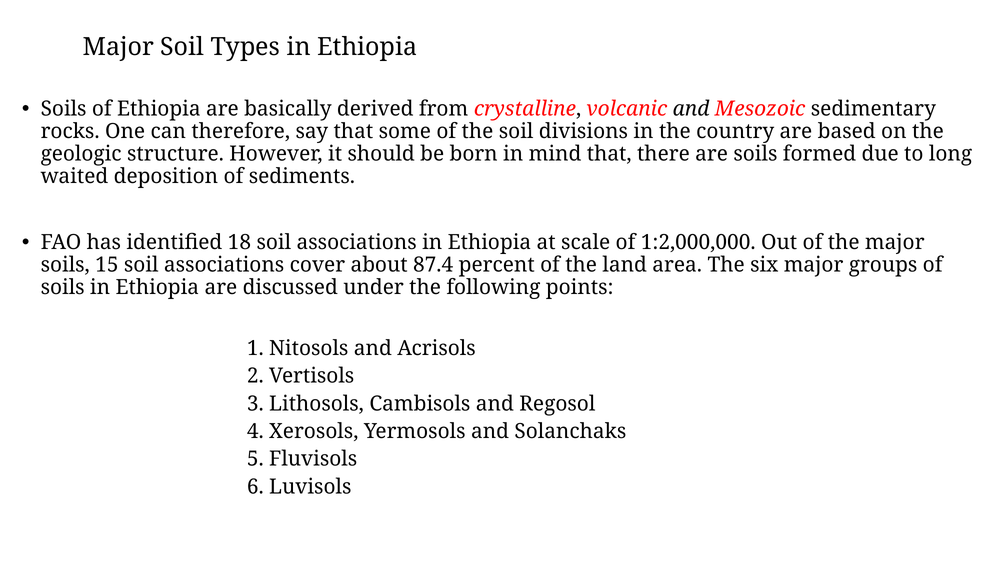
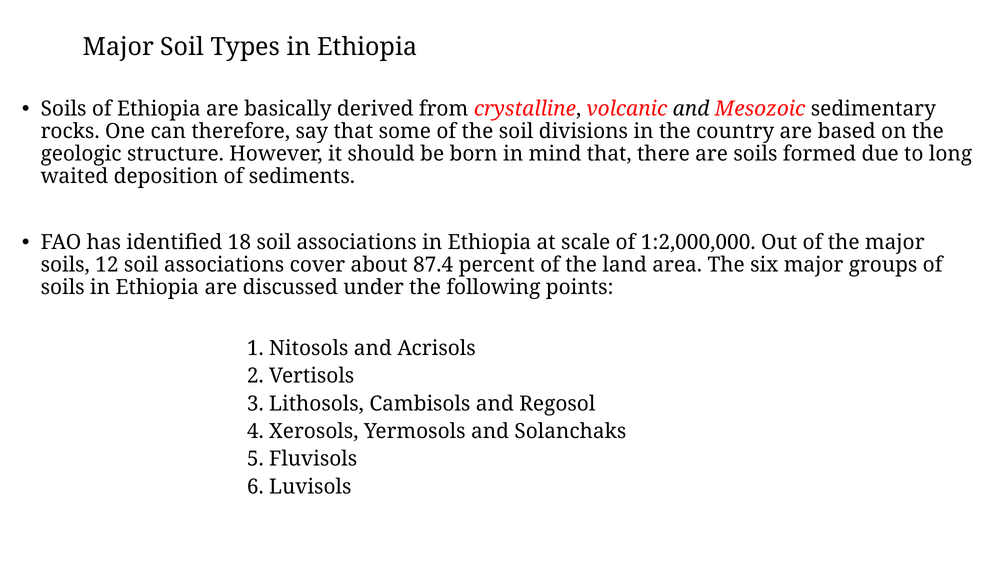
15: 15 -> 12
